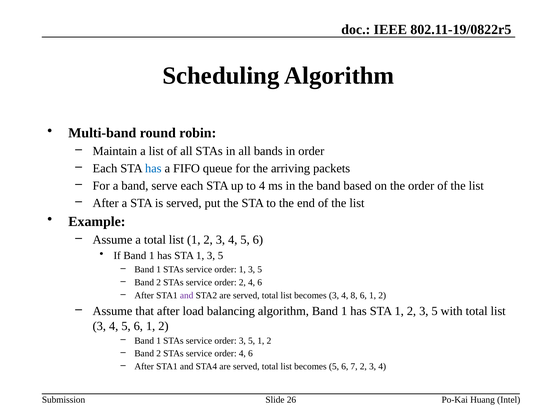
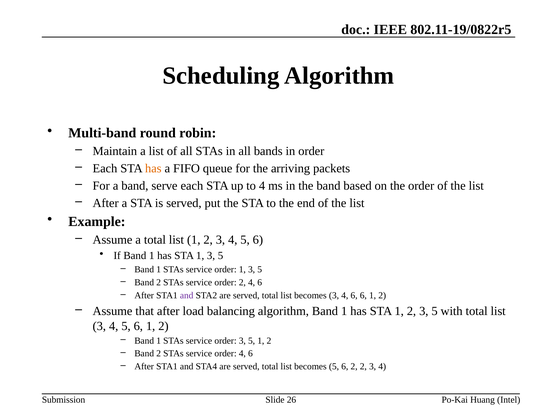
has at (153, 169) colour: blue -> orange
3 4 8: 8 -> 6
6 7: 7 -> 2
